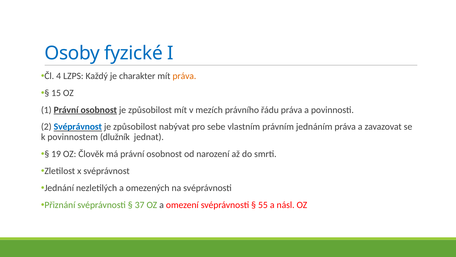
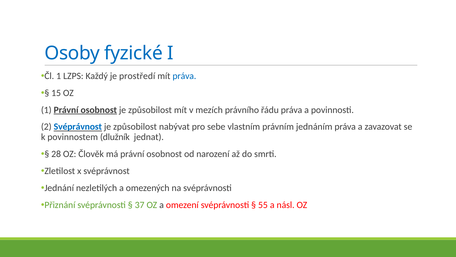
Čl 4: 4 -> 1
charakter: charakter -> prostředí
práva at (184, 76) colour: orange -> blue
19: 19 -> 28
